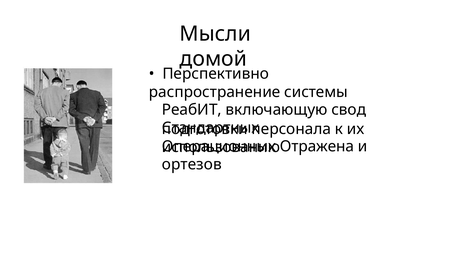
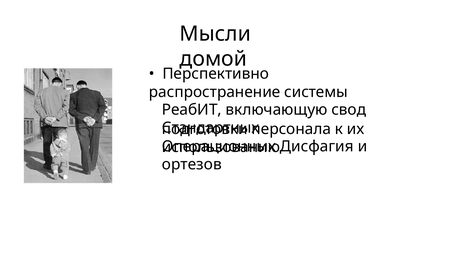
Отражена: Отражена -> Дисфагия
